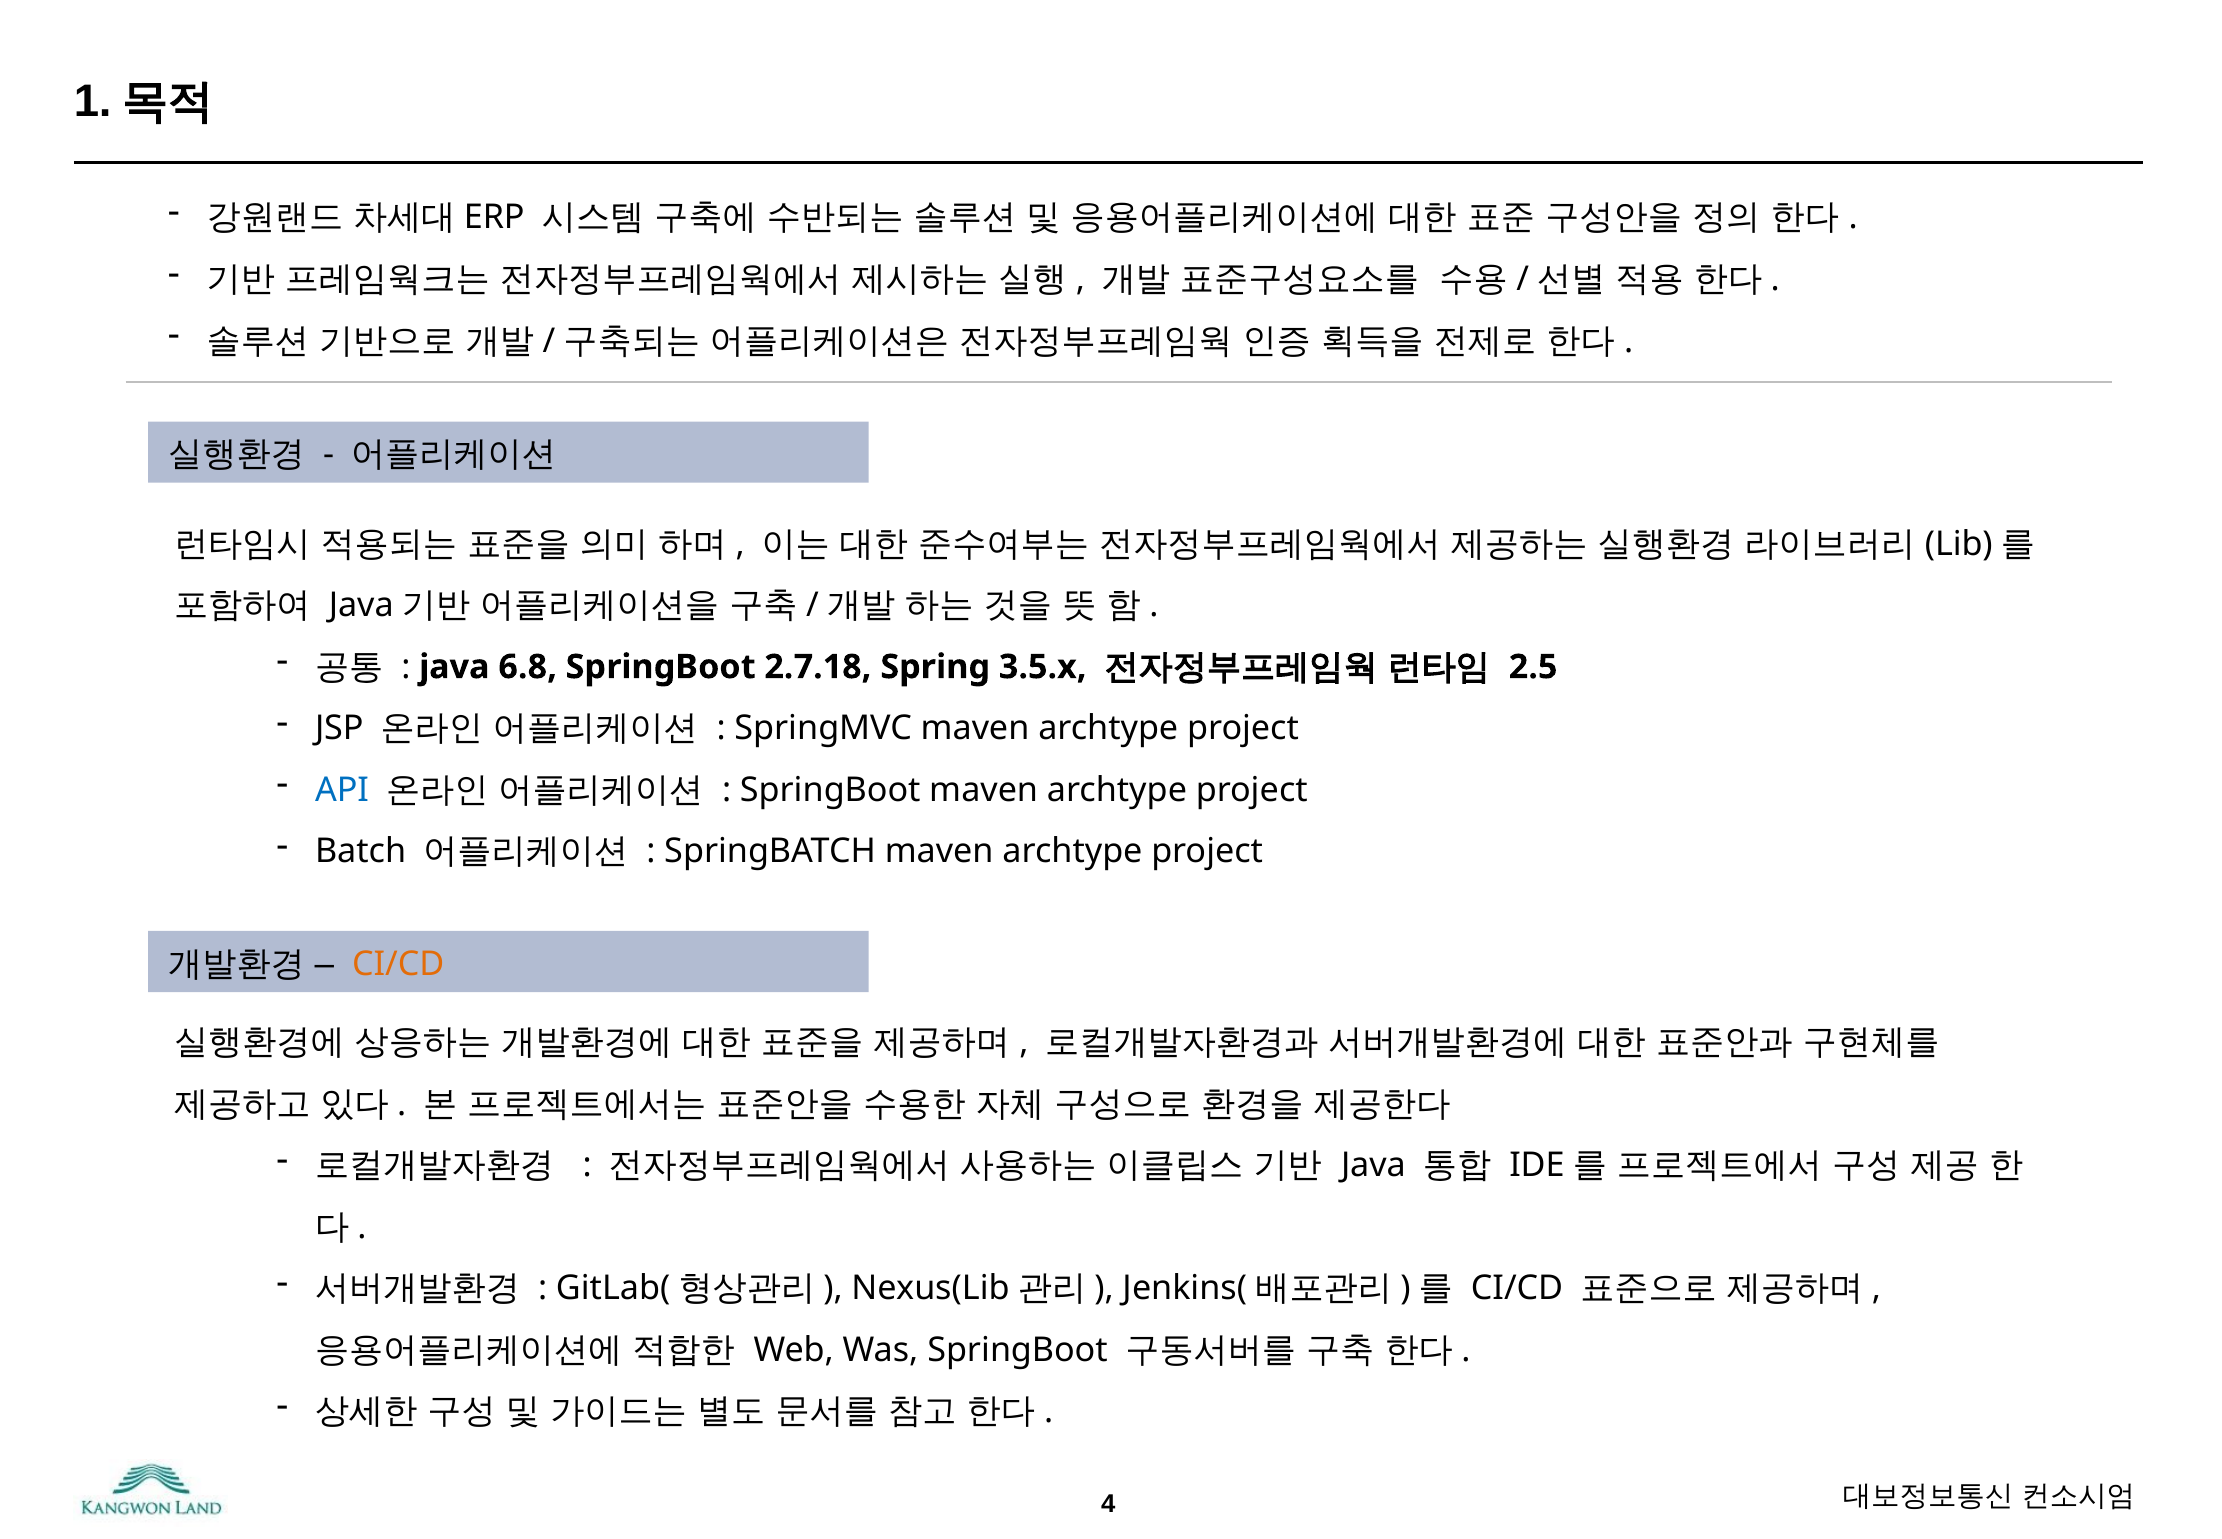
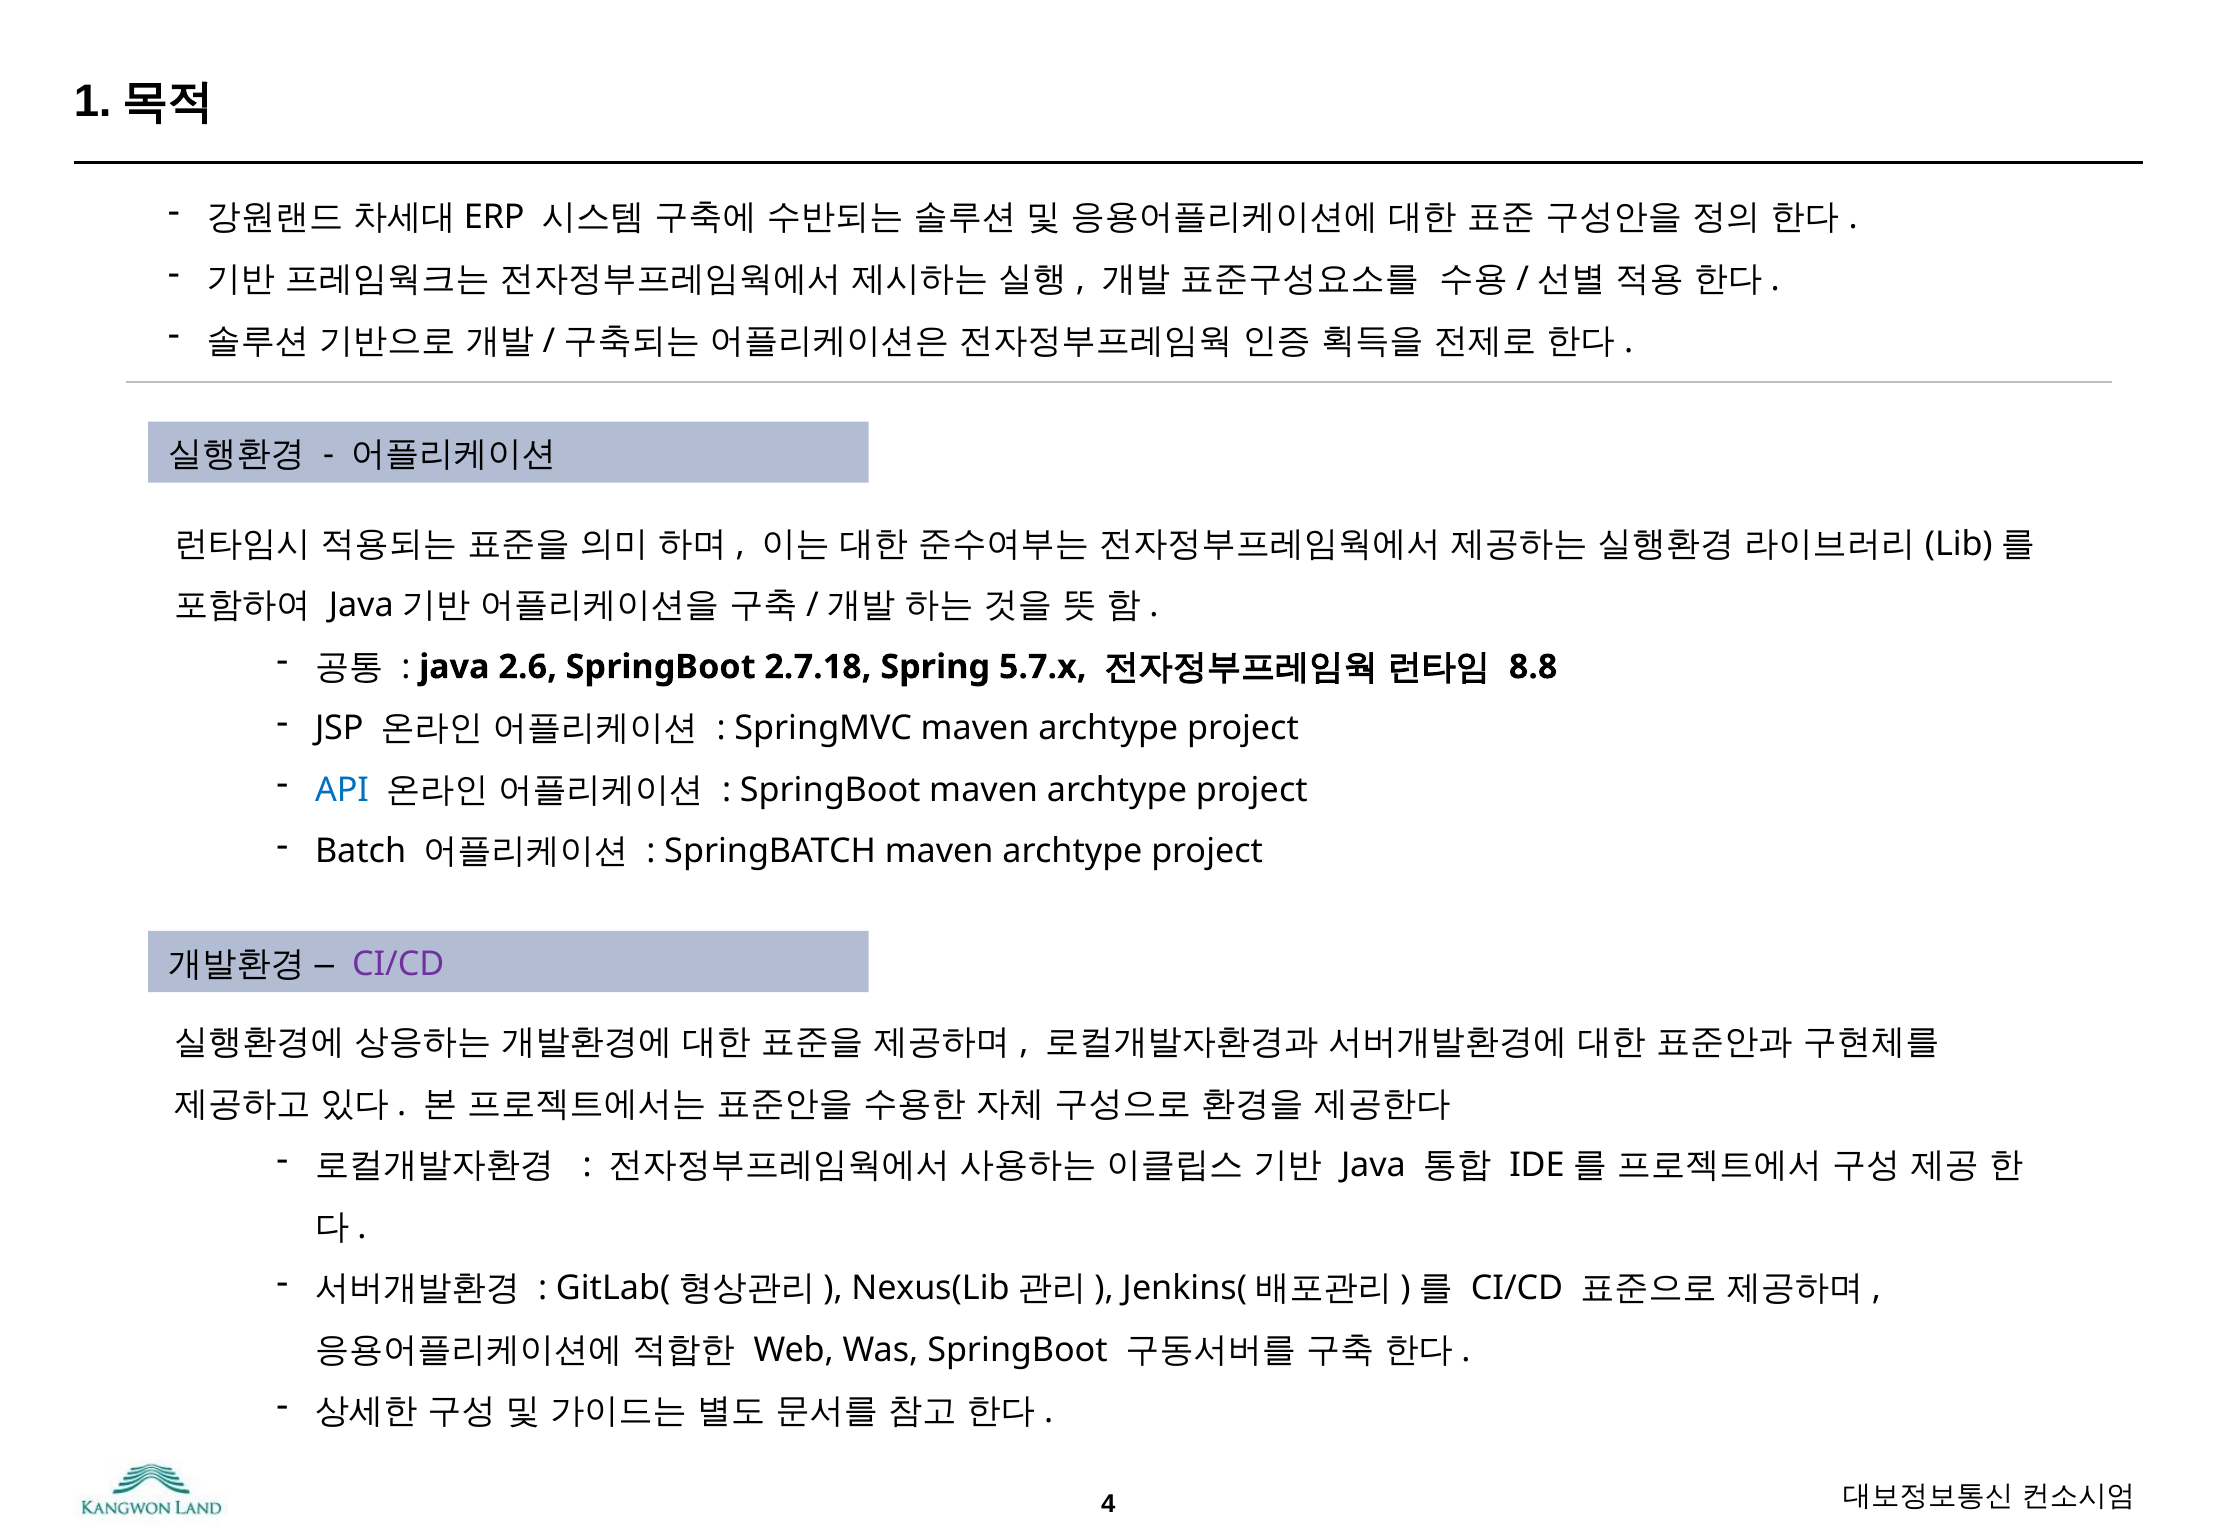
6.8: 6.8 -> 2.6
3.5.x: 3.5.x -> 5.7.x
2.5: 2.5 -> 8.8
CI/CD at (398, 964) colour: orange -> purple
